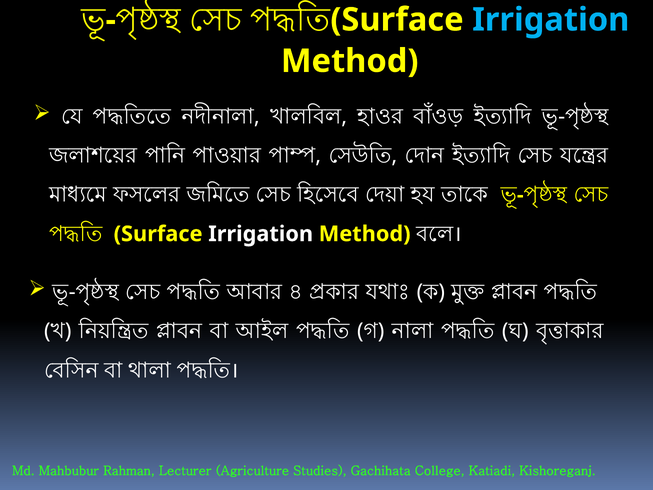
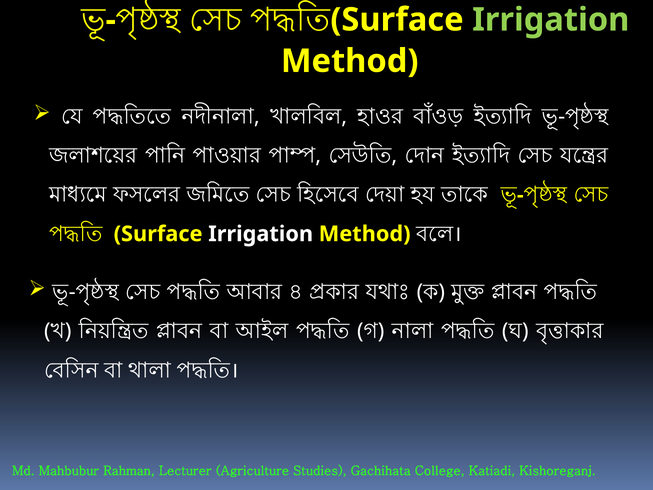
Irrigation at (551, 20) colour: light blue -> light green
